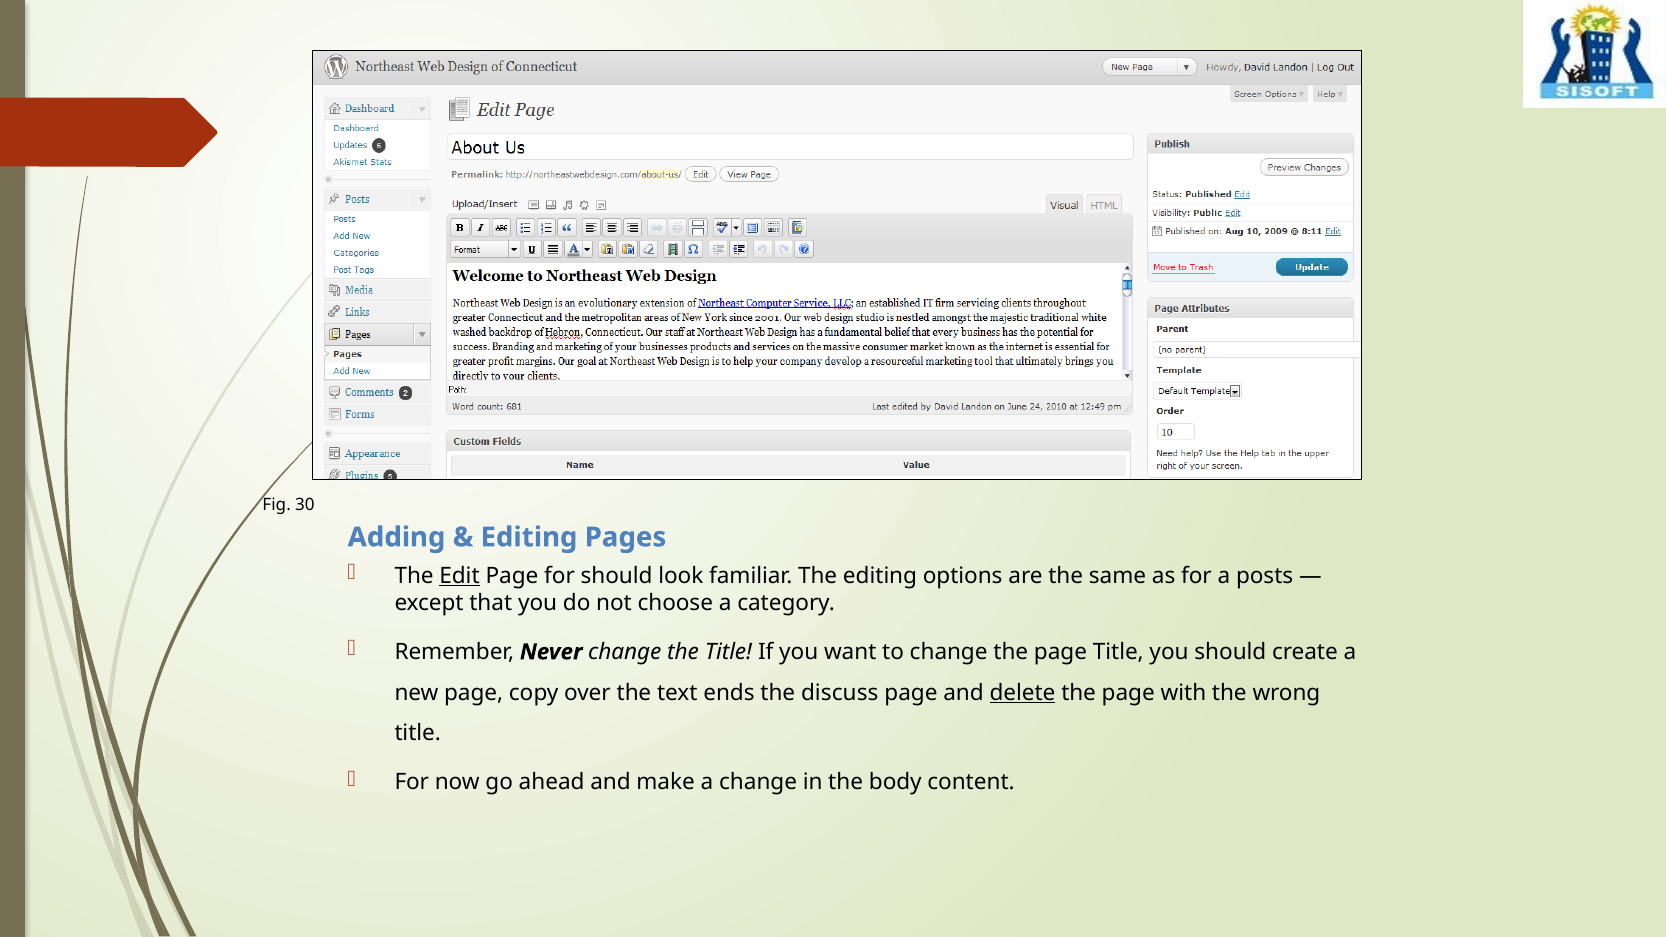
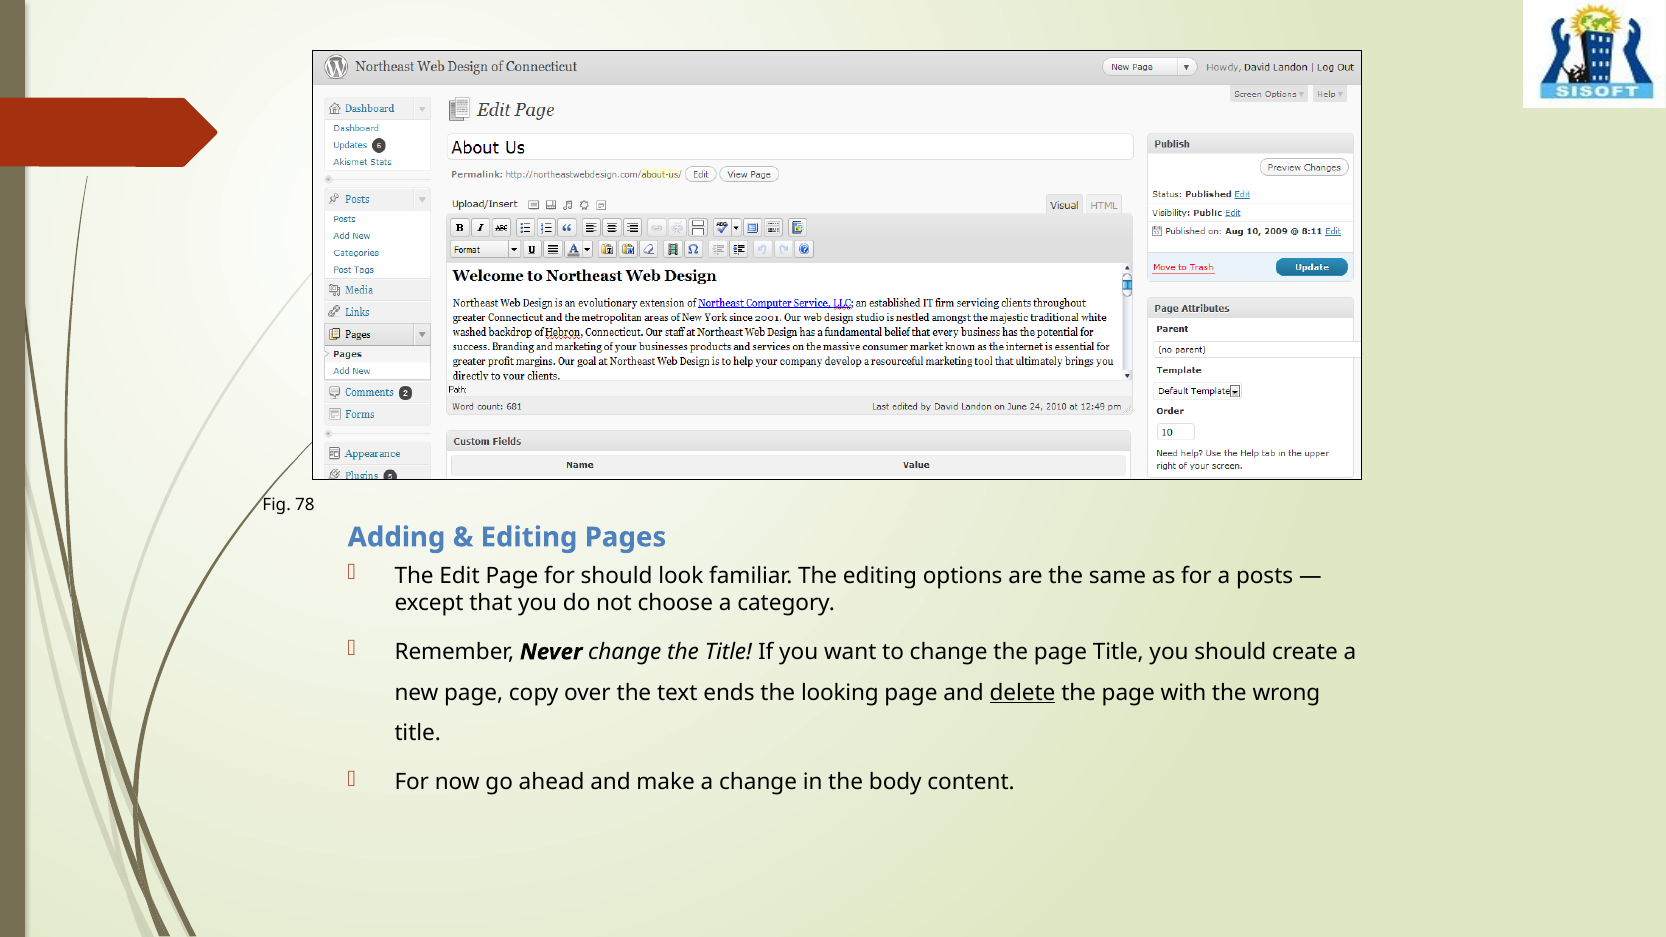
30: 30 -> 78
Edit underline: present -> none
discuss: discuss -> looking
